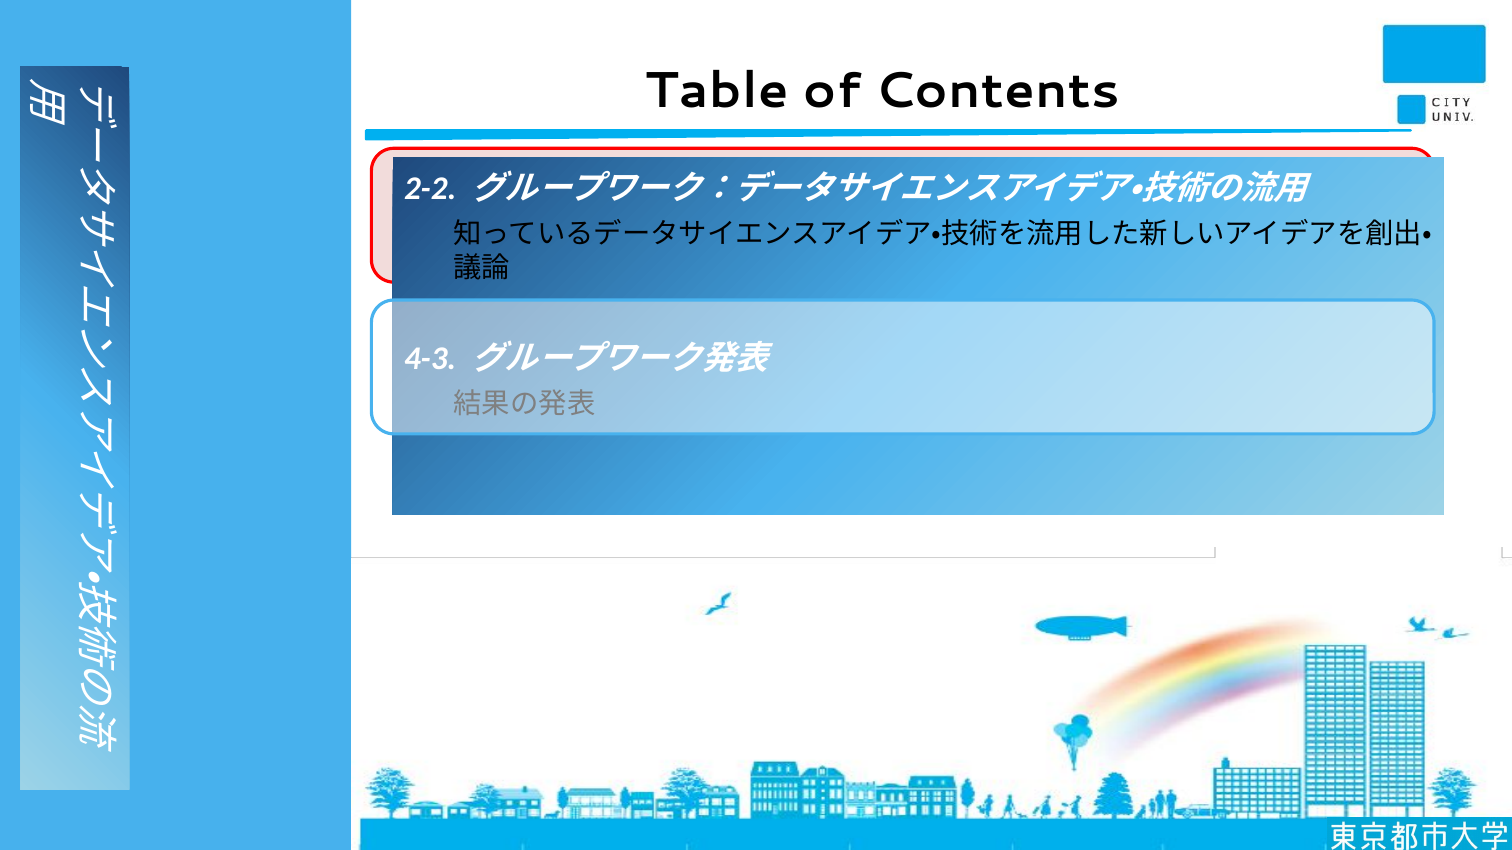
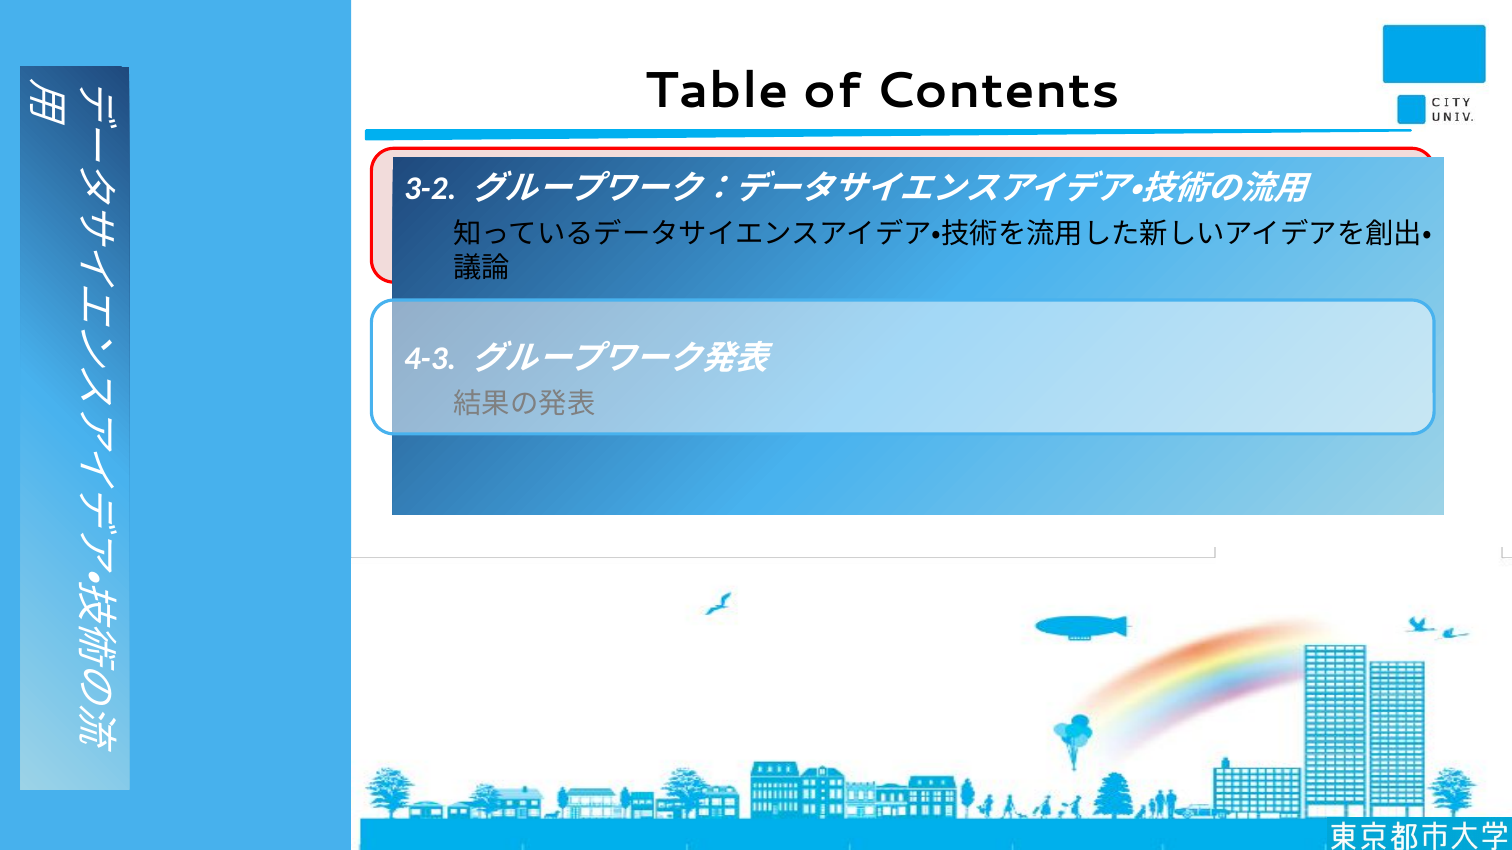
2-2: 2-2 -> 3-2
